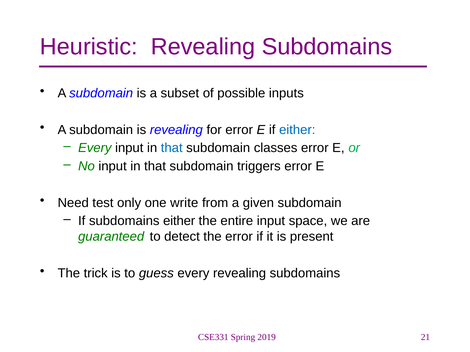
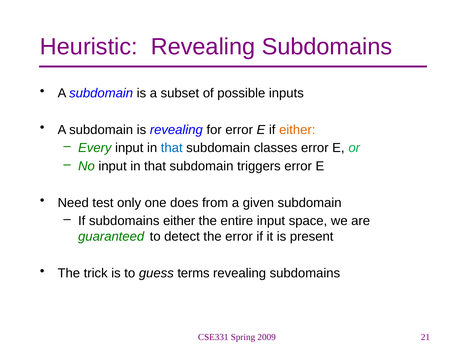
either at (297, 130) colour: blue -> orange
write: write -> does
guess every: every -> terms
2019: 2019 -> 2009
